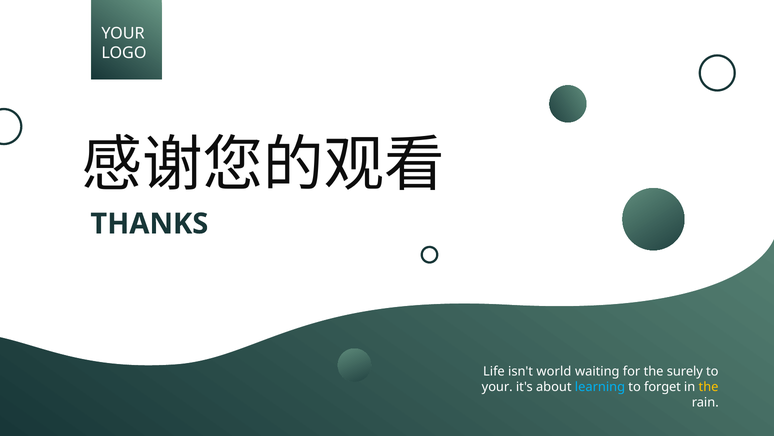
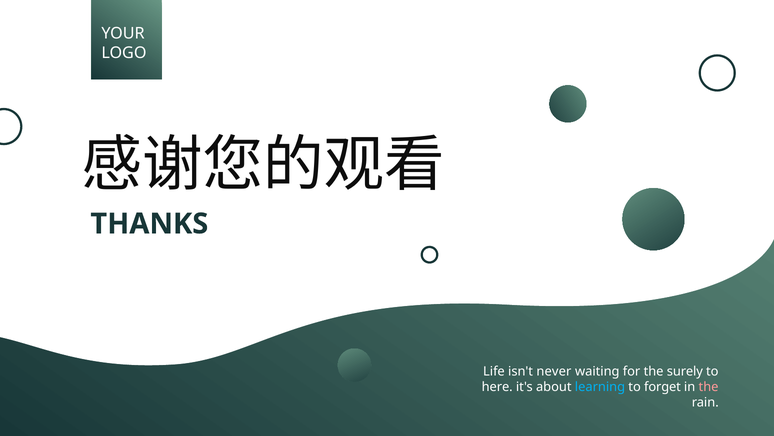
world: world -> never
your at (497, 387): your -> here
the at (709, 387) colour: yellow -> pink
